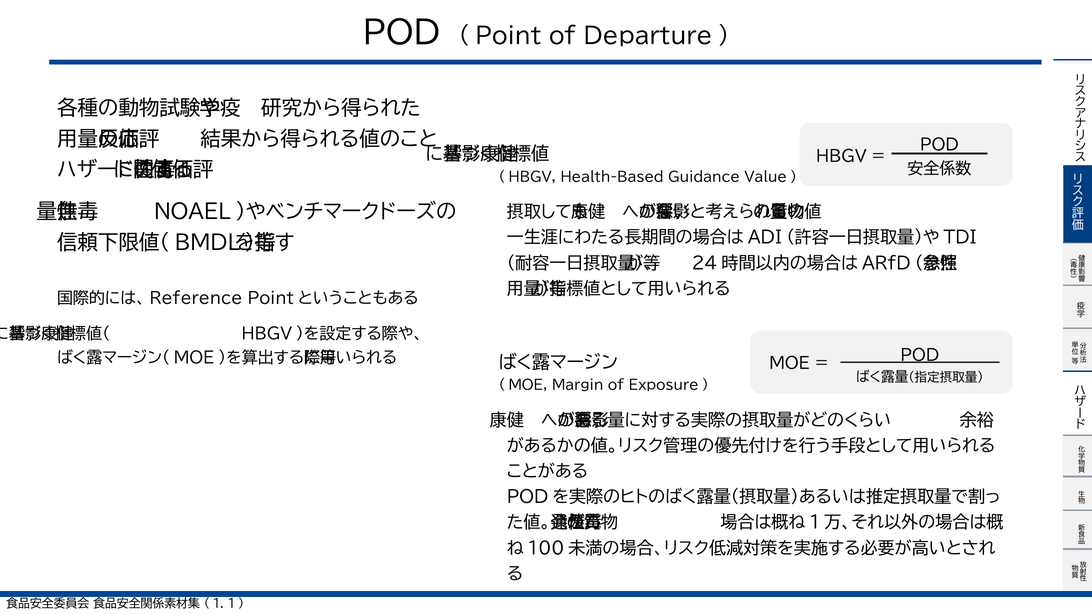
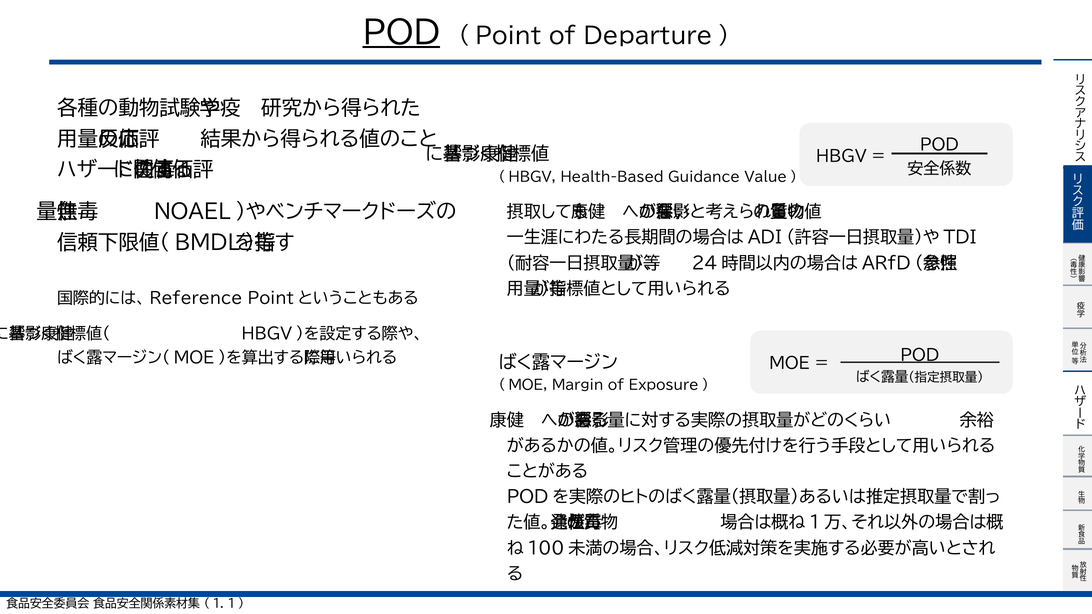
POD at (402, 33) underline: none -> present
